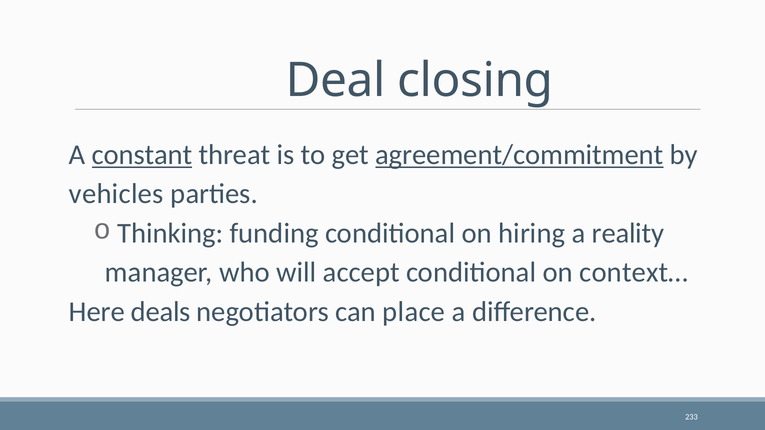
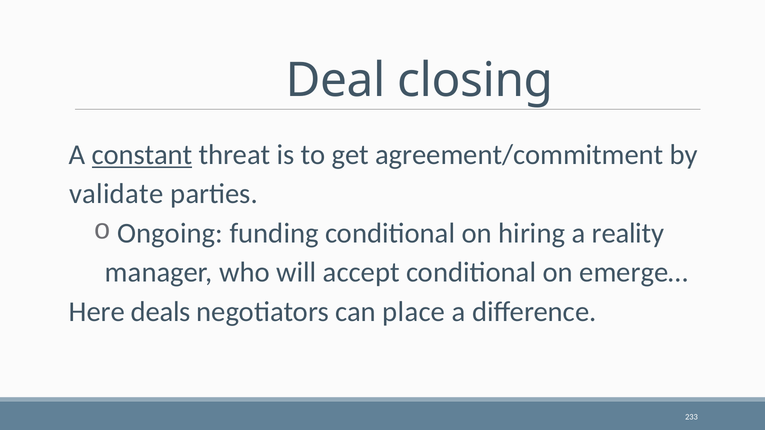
agreement/commitment underline: present -> none
vehicles: vehicles -> validate
Thinking: Thinking -> Ongoing
context…: context… -> emerge…
